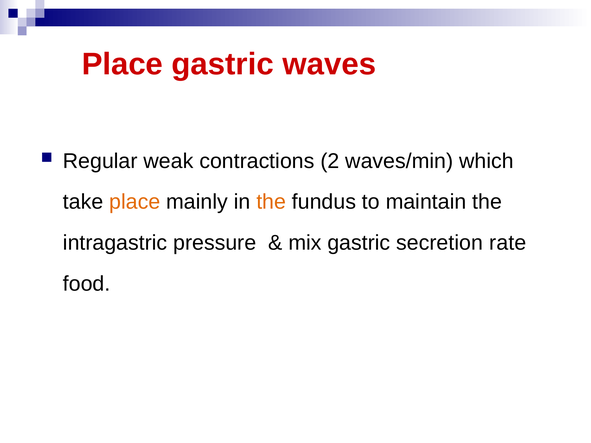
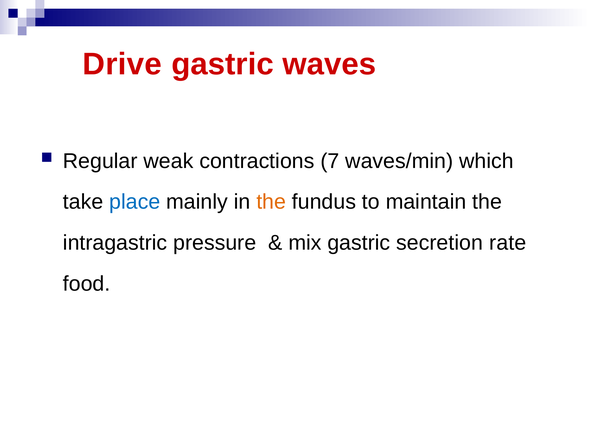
Place at (122, 64): Place -> Drive
2: 2 -> 7
place at (135, 202) colour: orange -> blue
